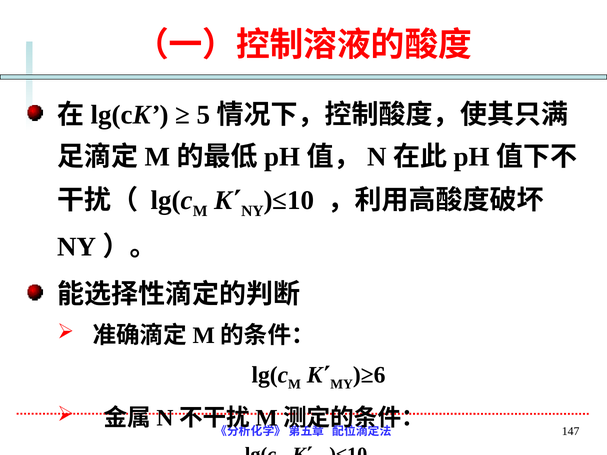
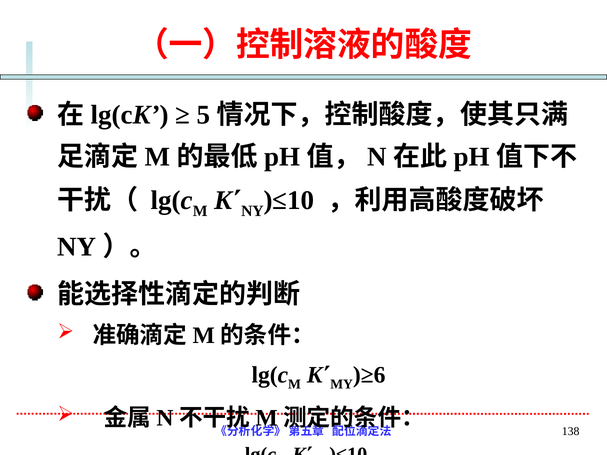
147: 147 -> 138
